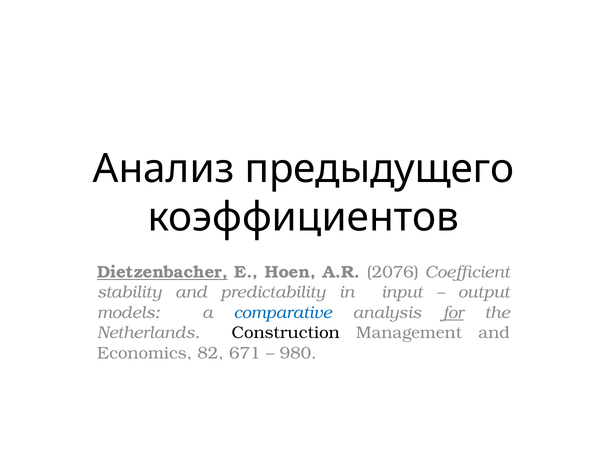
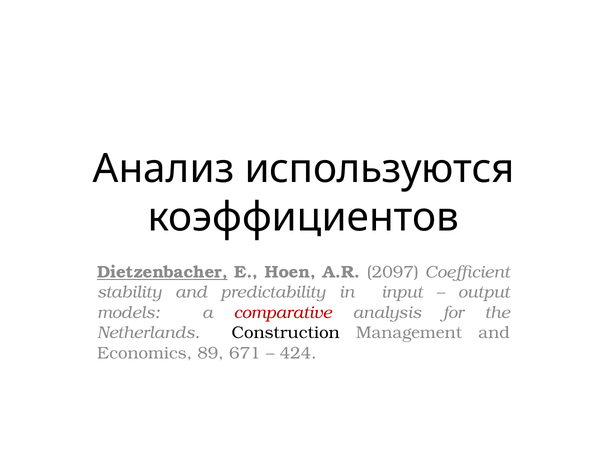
предыдущего: предыдущего -> используются
2076: 2076 -> 2097
comparative colour: blue -> red
for underline: present -> none
82: 82 -> 89
980: 980 -> 424
